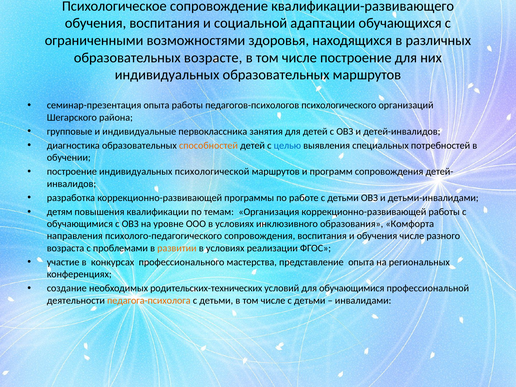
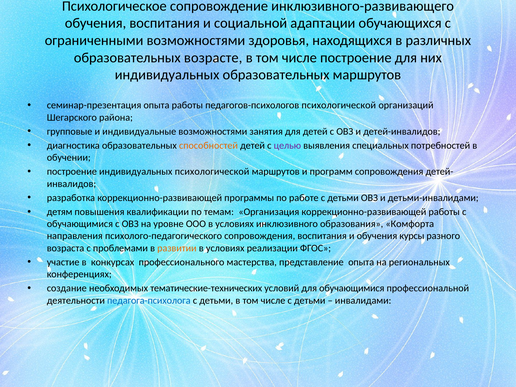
квалификации-развивающего: квалификации-развивающего -> инклюзивного-развивающего
педагогов-психологов психологического: психологического -> психологической
индивидуальные первоклассника: первоклассника -> возможностями
целью colour: blue -> purple
обучения числе: числе -> курсы
родительских-технических: родительских-технических -> тематические-технических
педагога-психолога colour: orange -> blue
